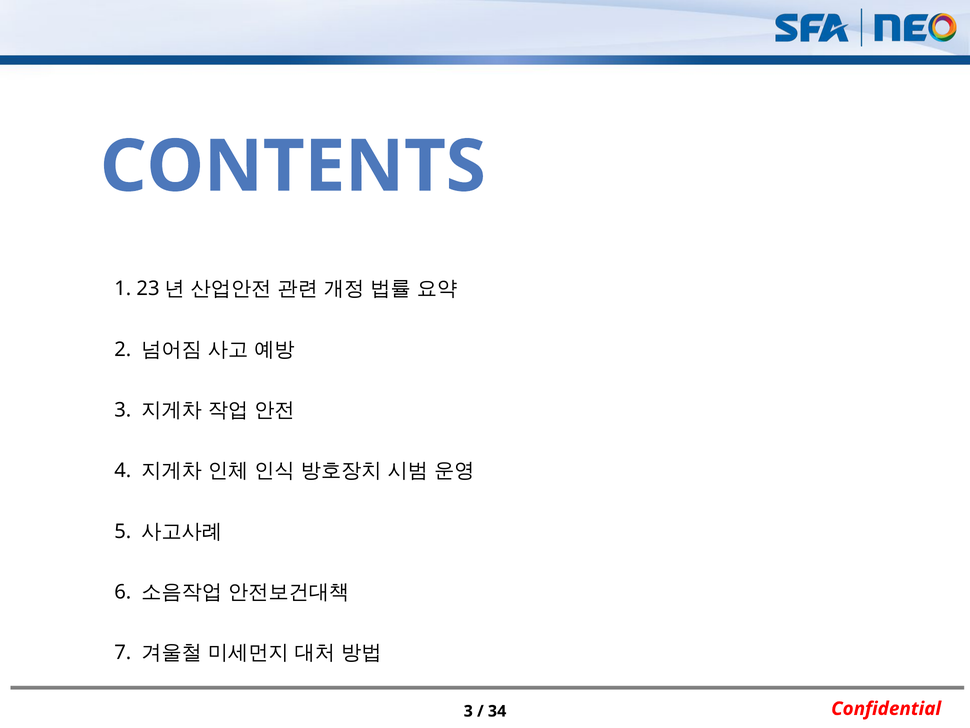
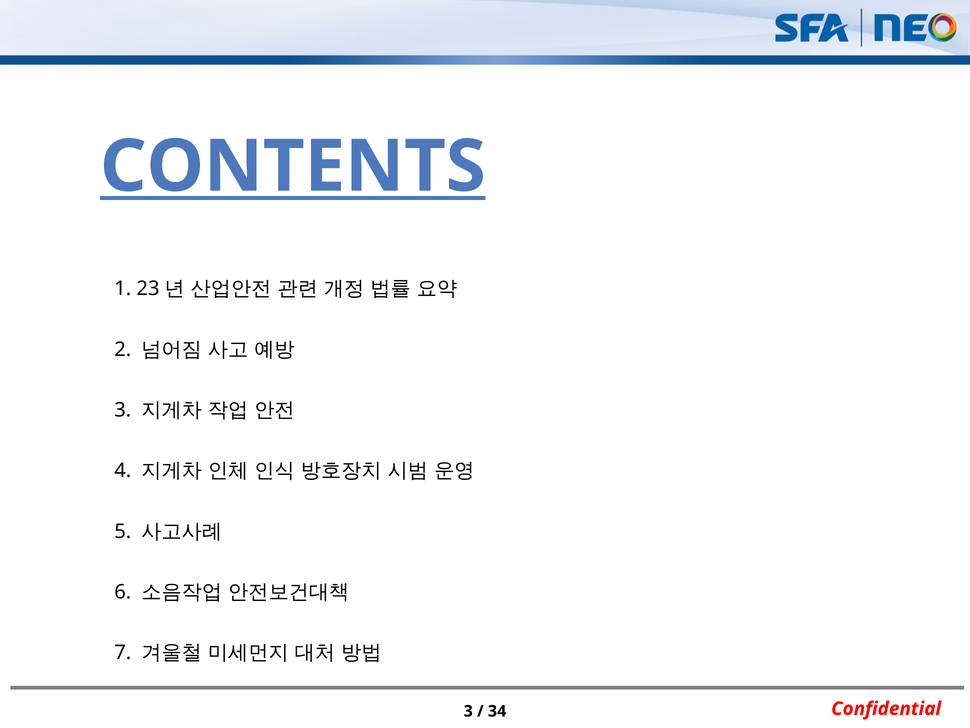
CONTENTS underline: none -> present
